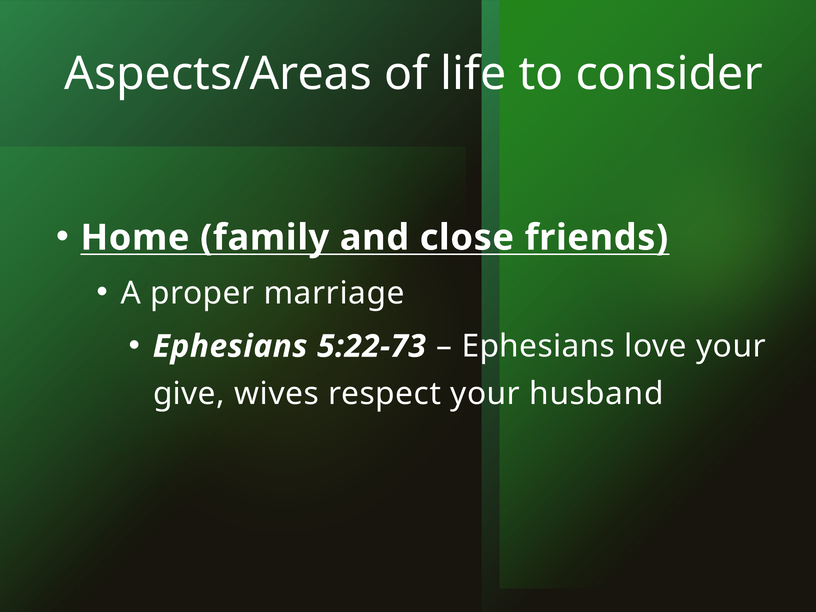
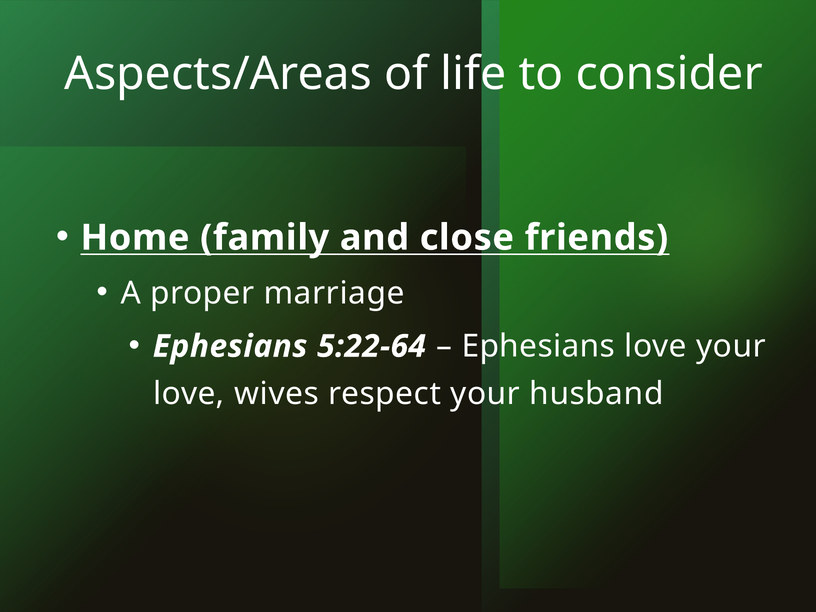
5:22-73: 5:22-73 -> 5:22-64
give at (189, 394): give -> love
